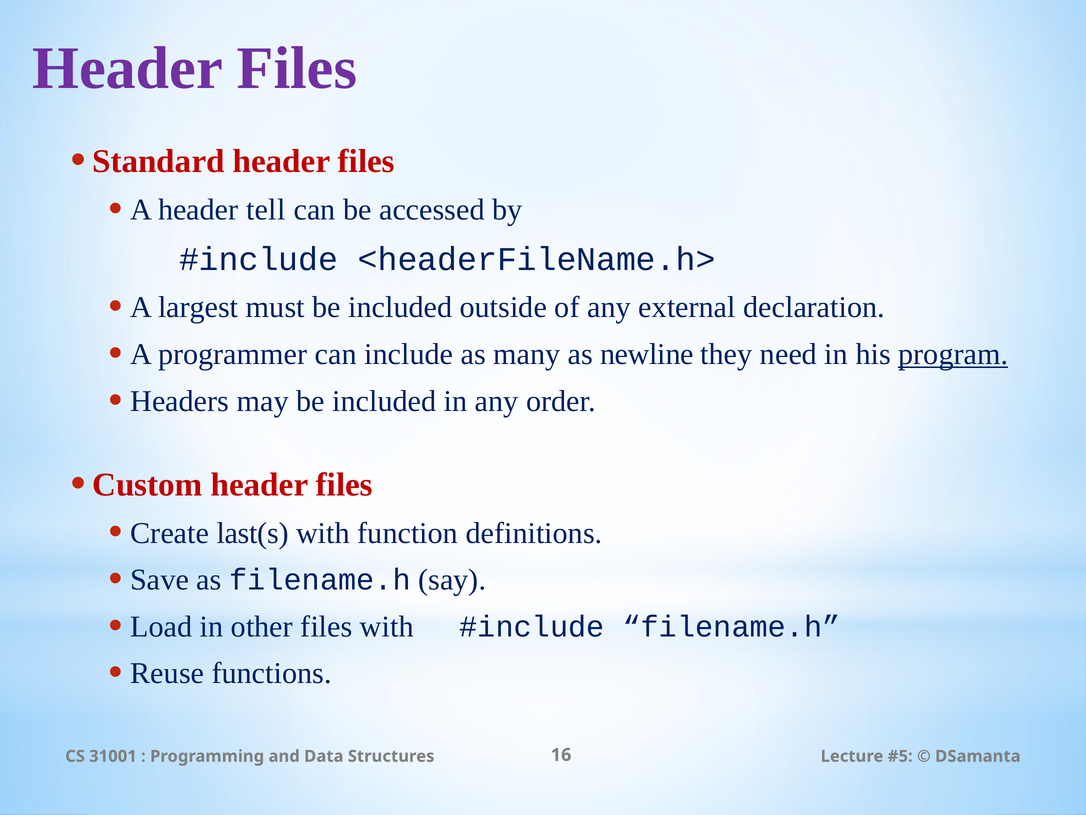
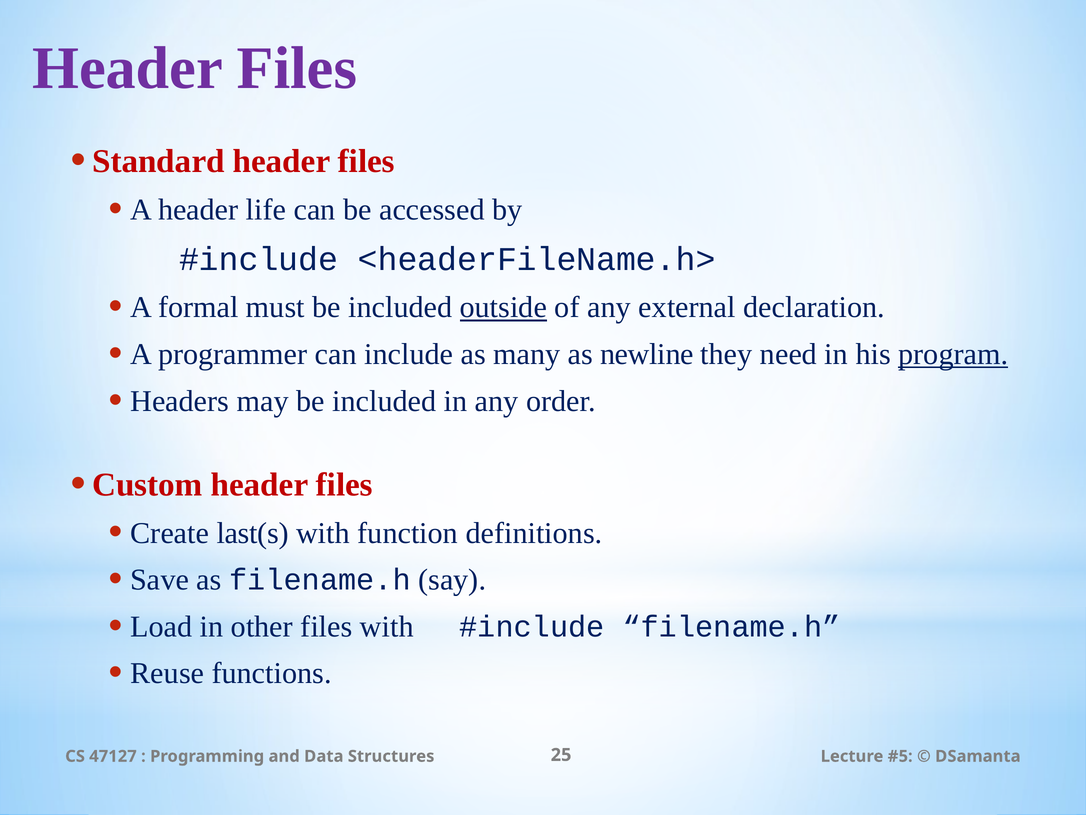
tell: tell -> life
largest: largest -> formal
outside underline: none -> present
31001: 31001 -> 47127
16: 16 -> 25
